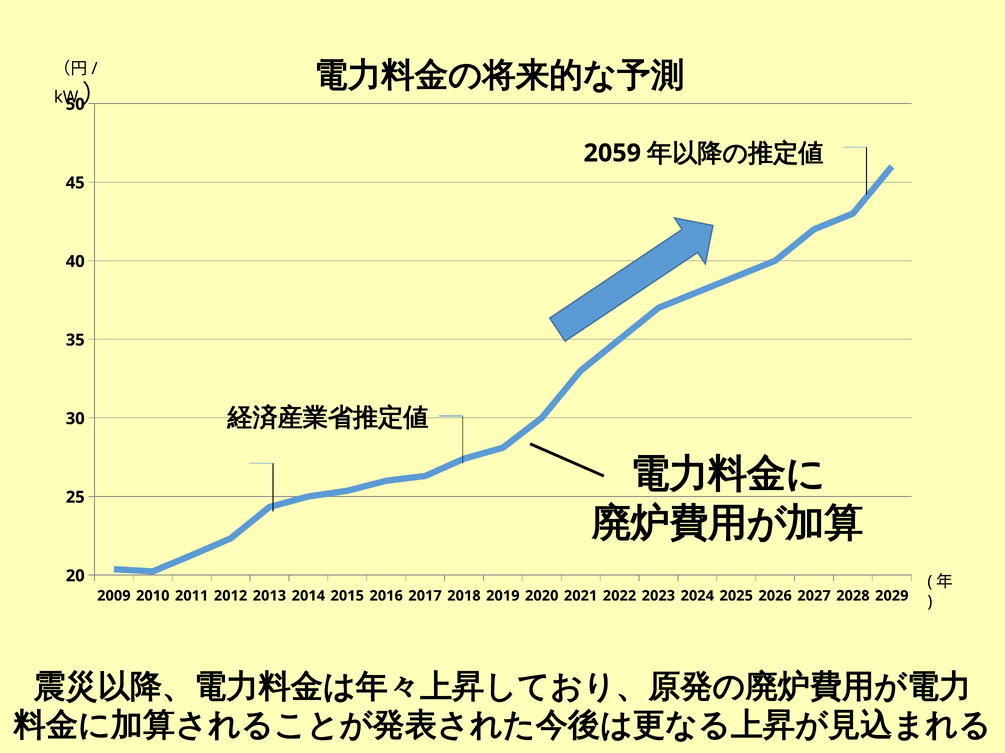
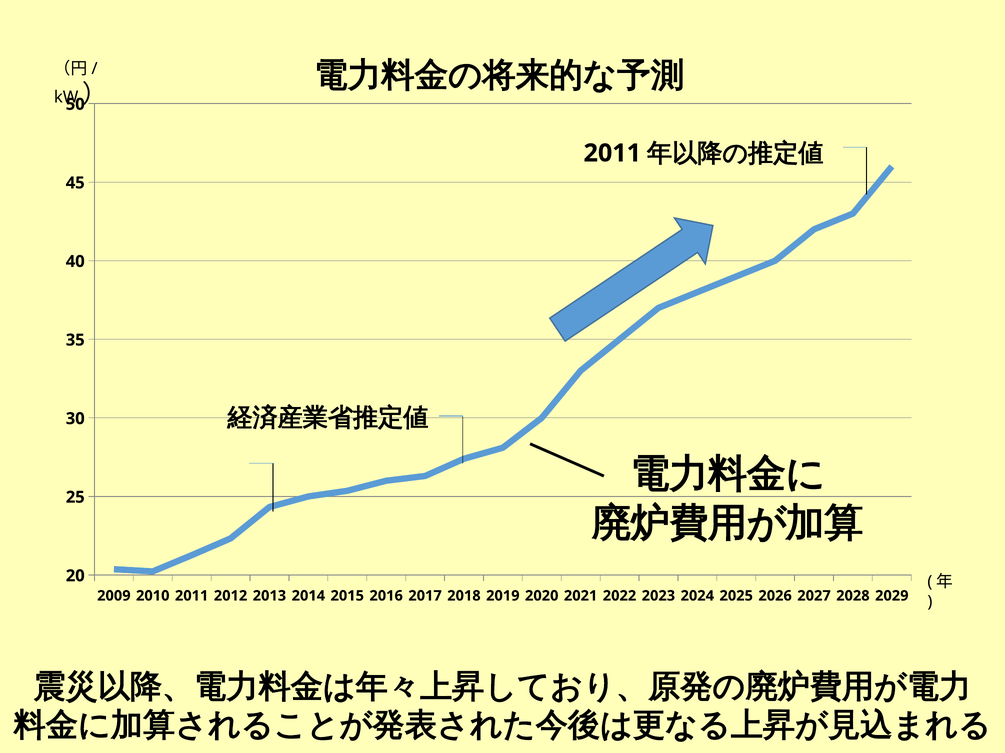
2059 at (612, 153): 2059 -> 2011
